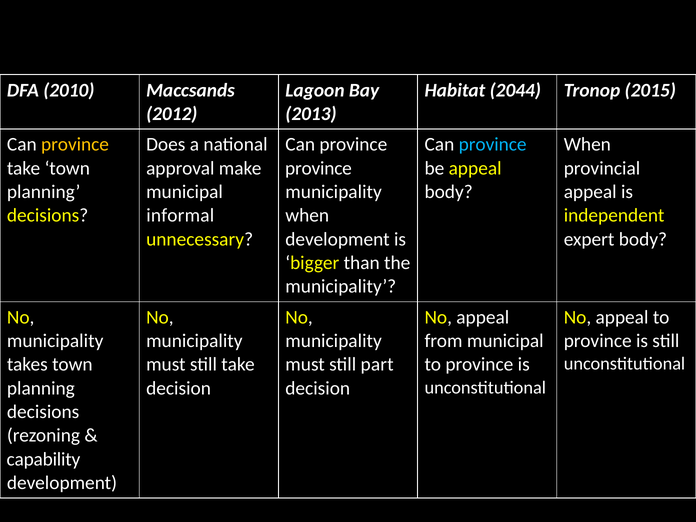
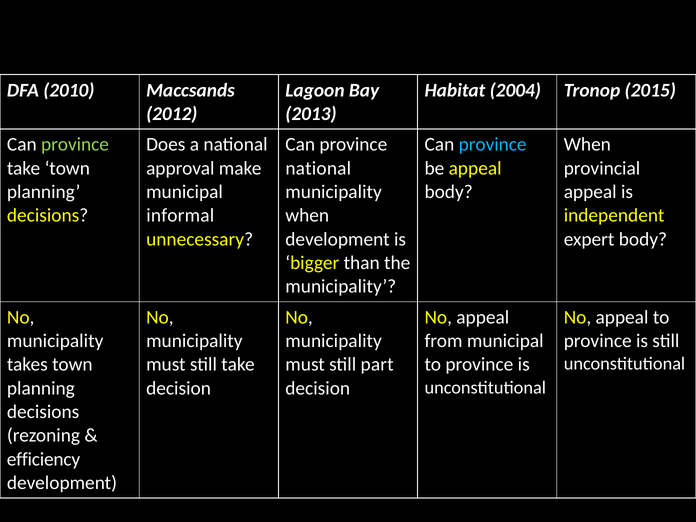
2044: 2044 -> 2004
province at (75, 145) colour: yellow -> light green
province at (318, 168): province -> national
capability: capability -> efficiency
